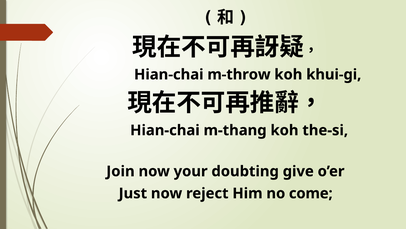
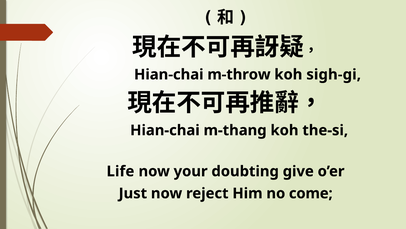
khui-gi: khui-gi -> sigh-gi
Join: Join -> Life
